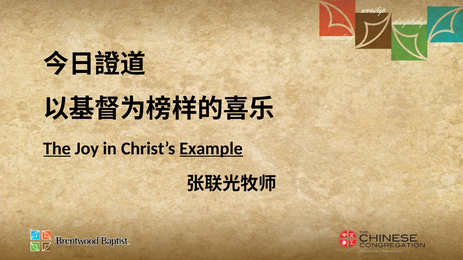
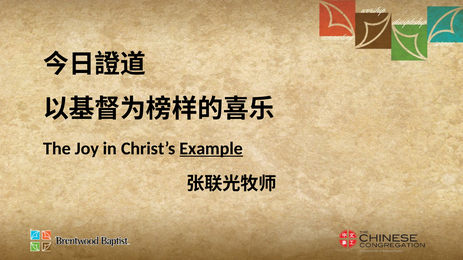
The underline: present -> none
